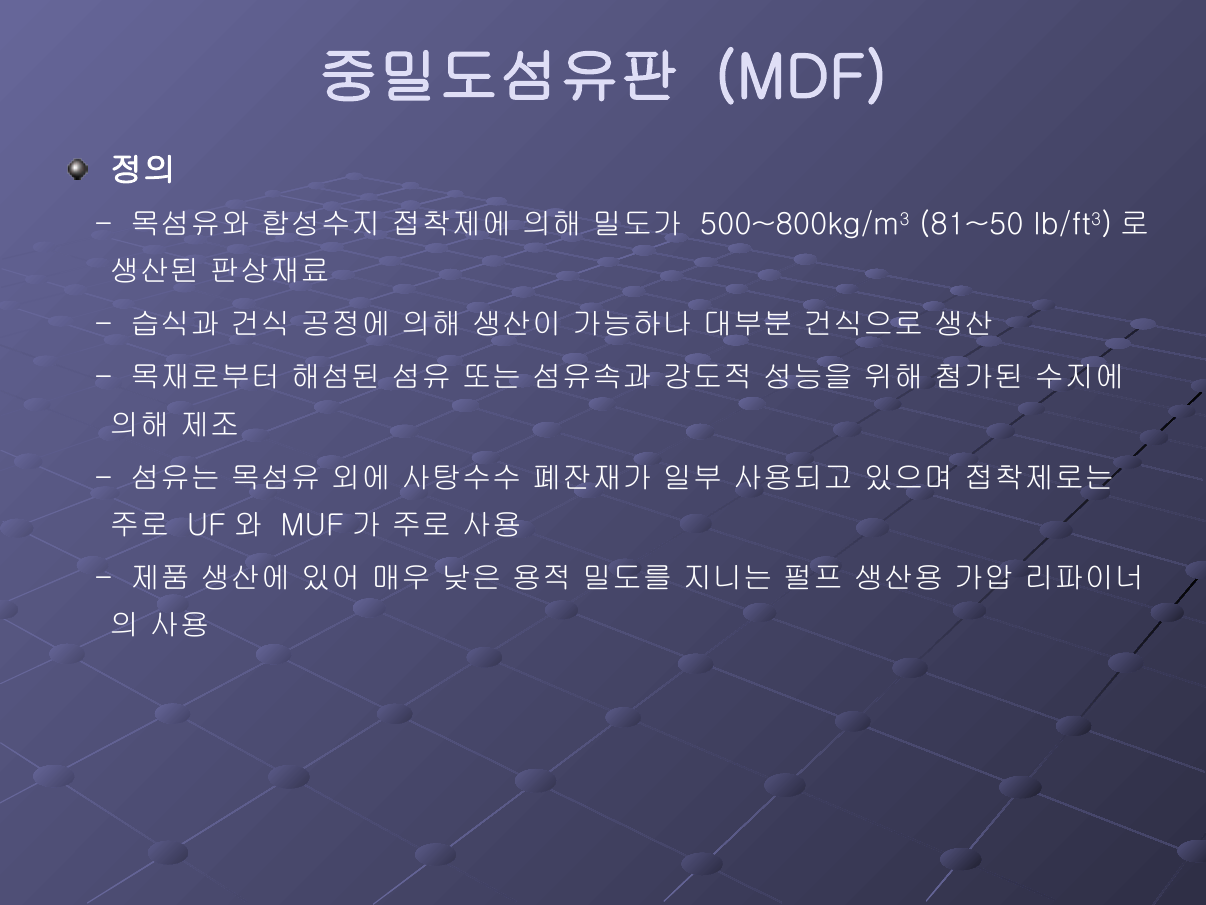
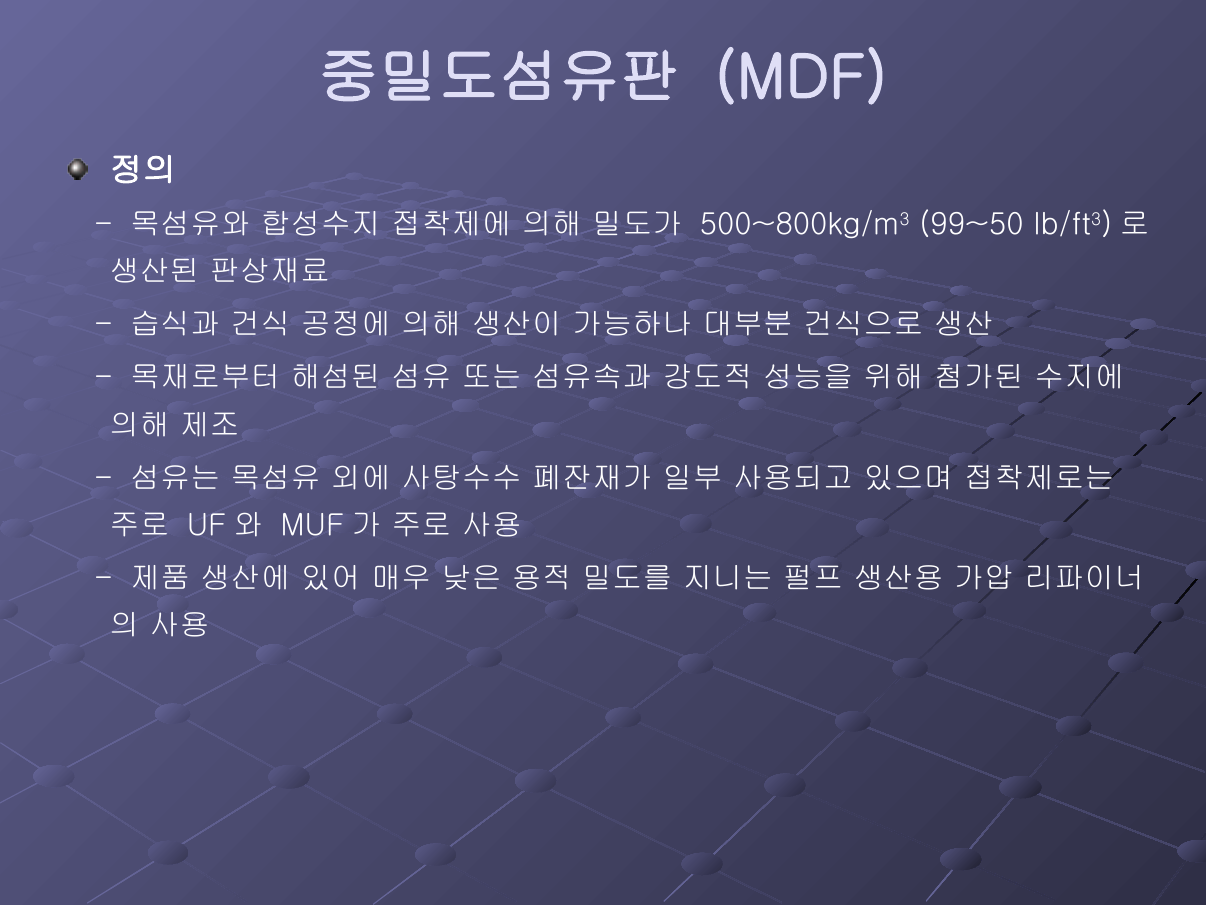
81~50: 81~50 -> 99~50
